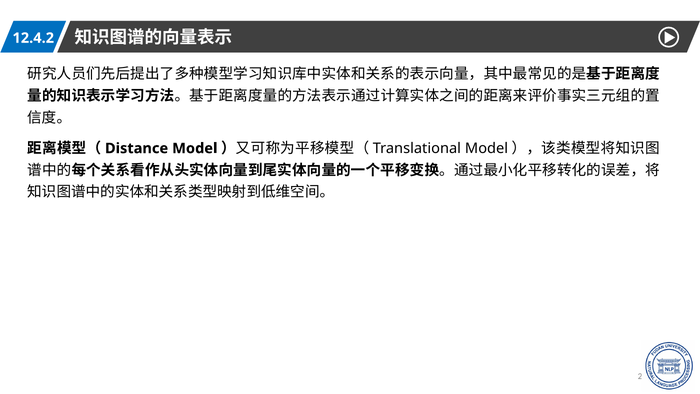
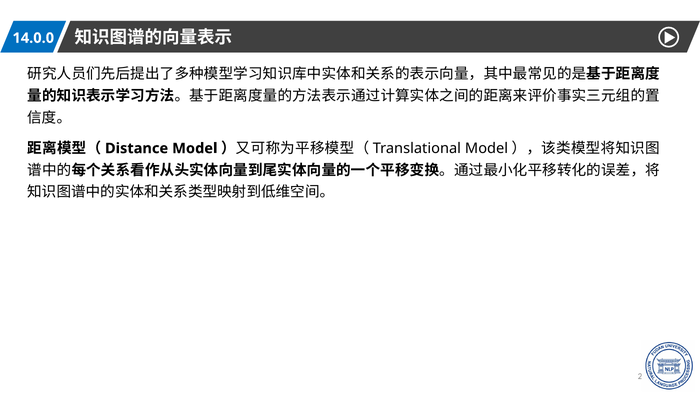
12.4.2: 12.4.2 -> 14.0.0
